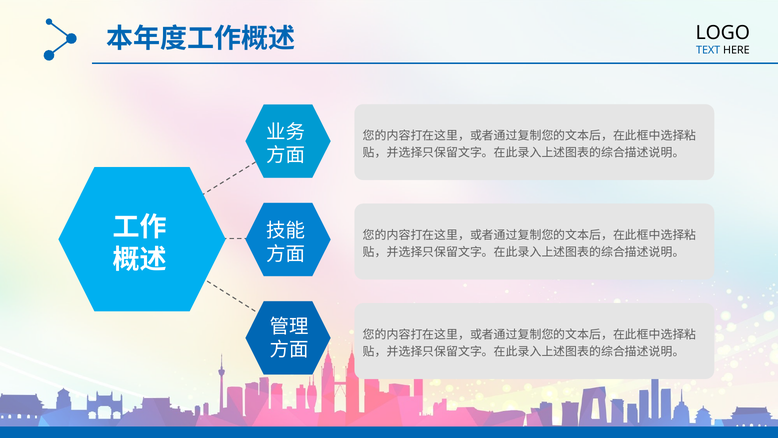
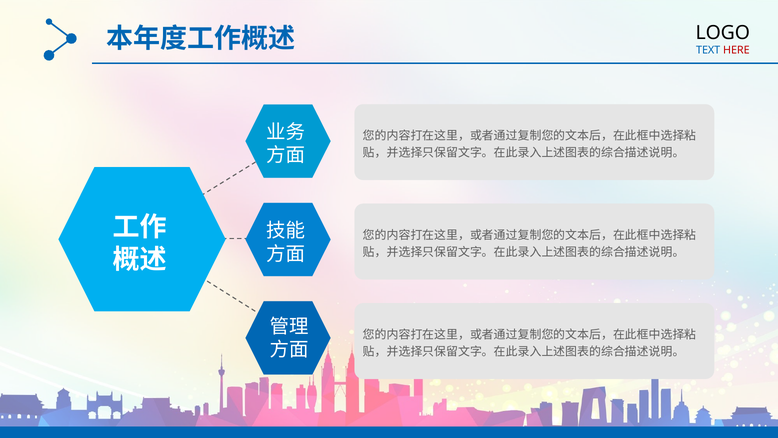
HERE colour: black -> red
